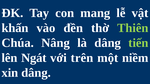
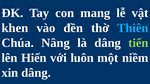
khấn: khấn -> khen
Thiên colour: light green -> light blue
Ngát: Ngát -> Hiến
trên: trên -> luôn
